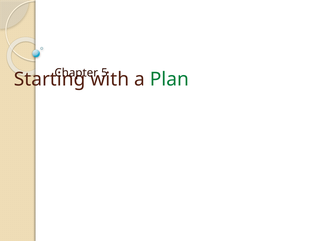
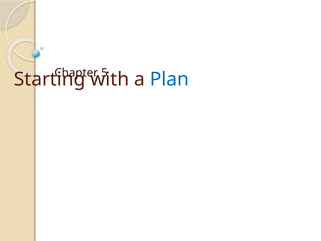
Plan colour: green -> blue
